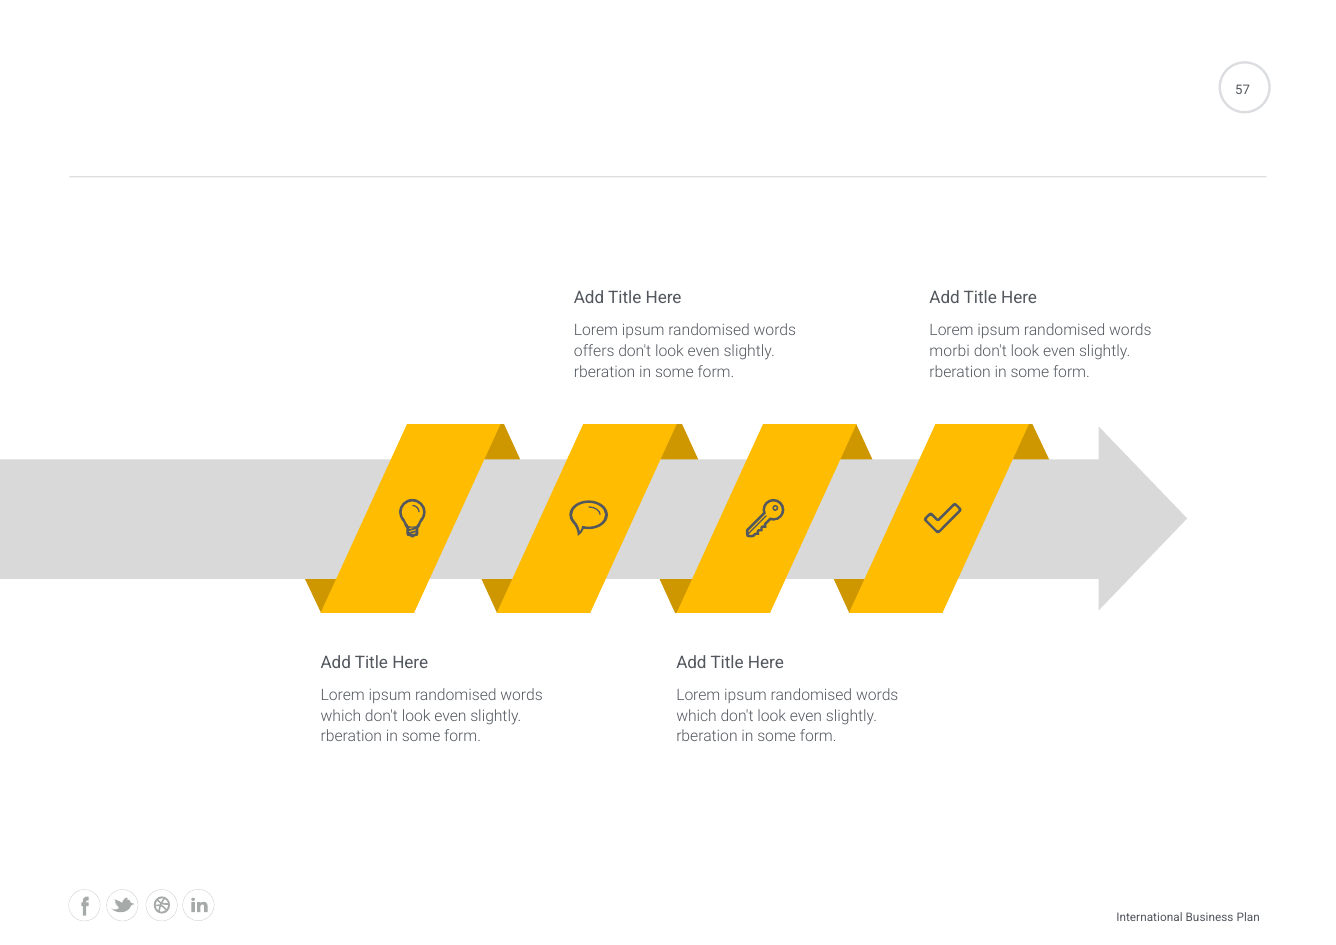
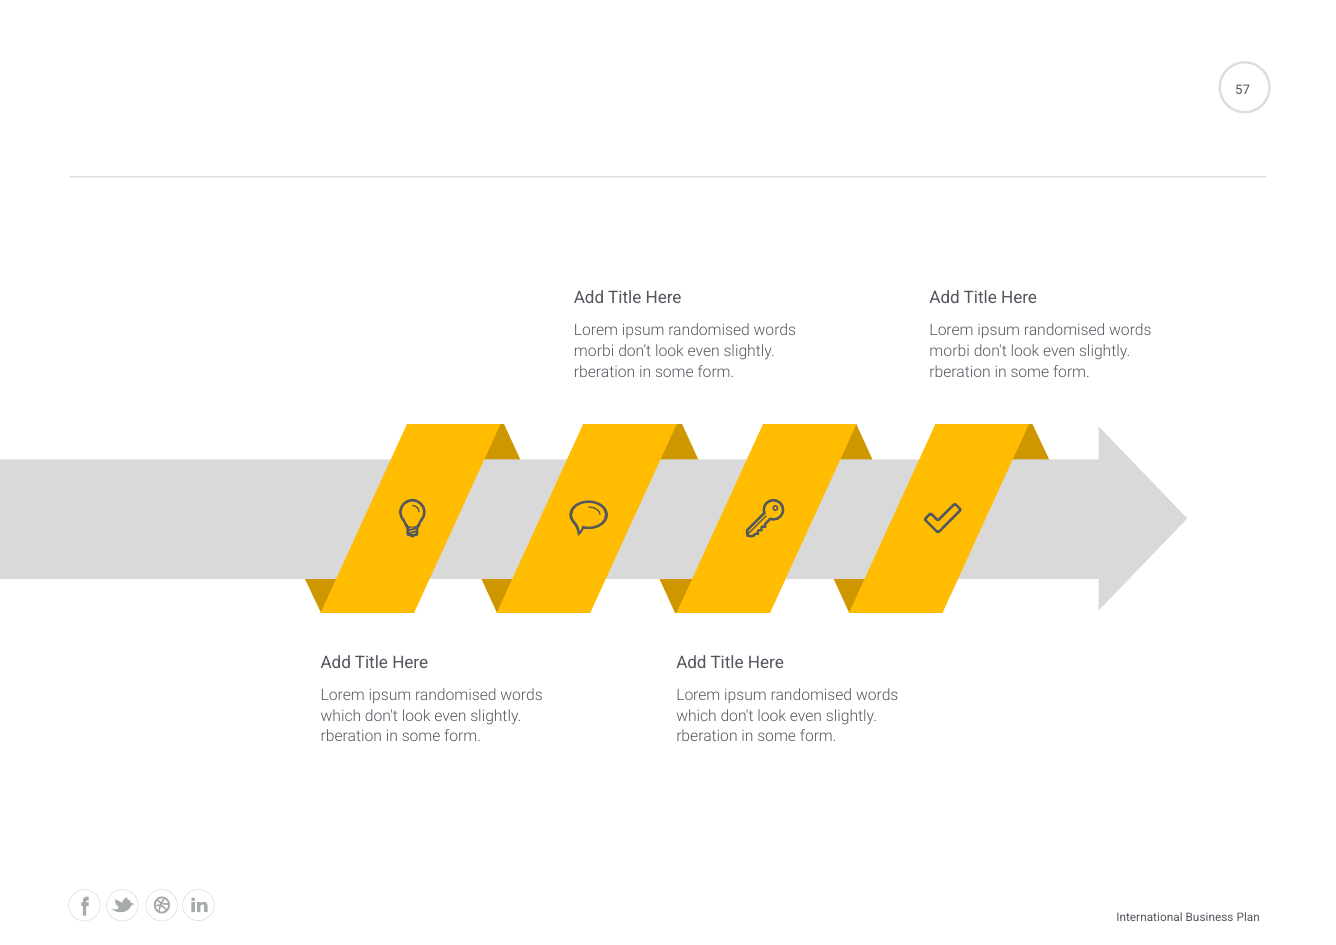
offers at (594, 351): offers -> morbi
